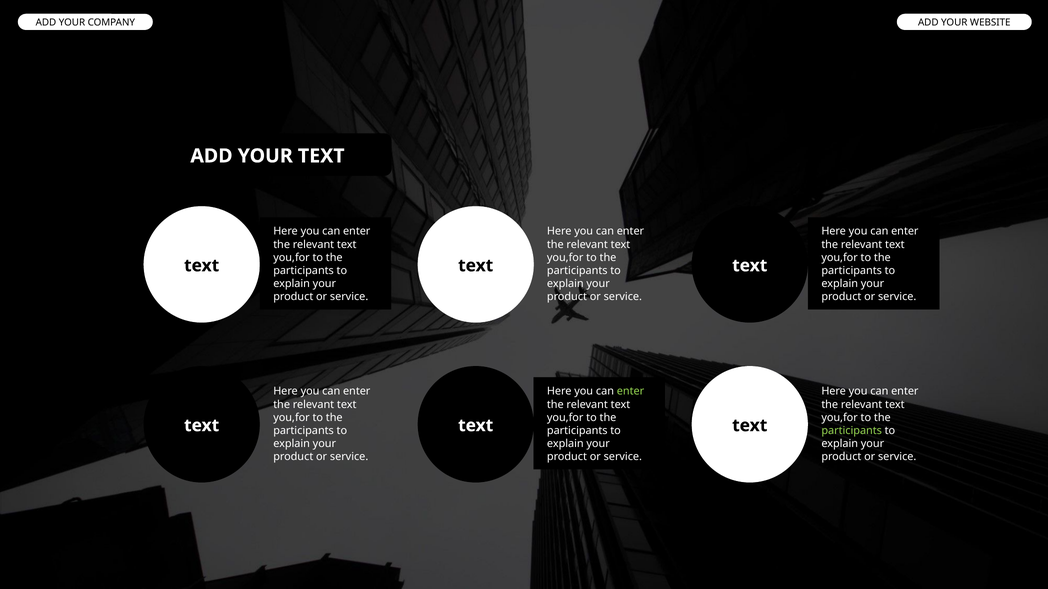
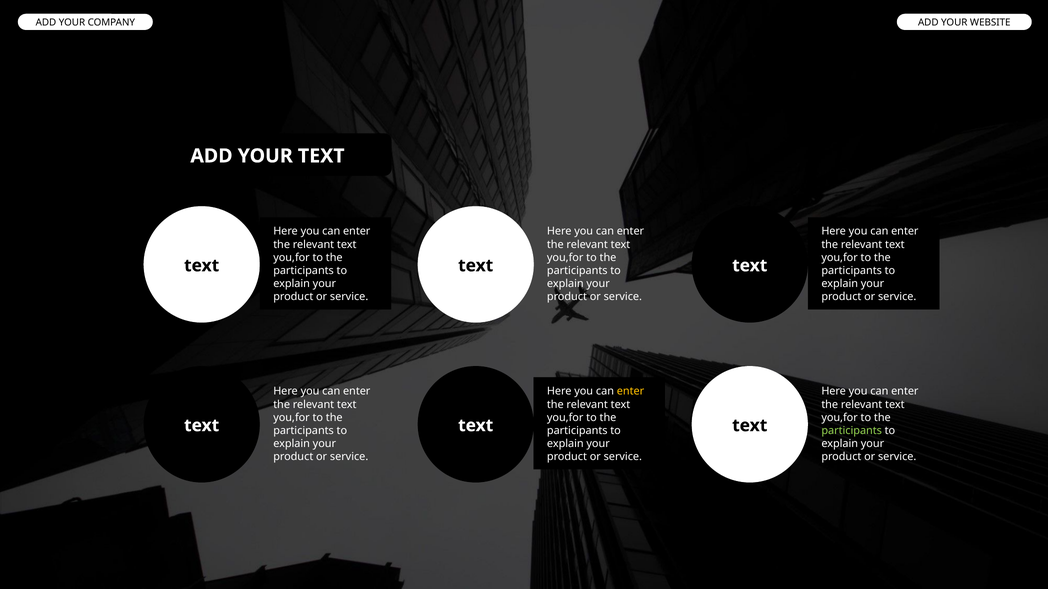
enter at (630, 391) colour: light green -> yellow
